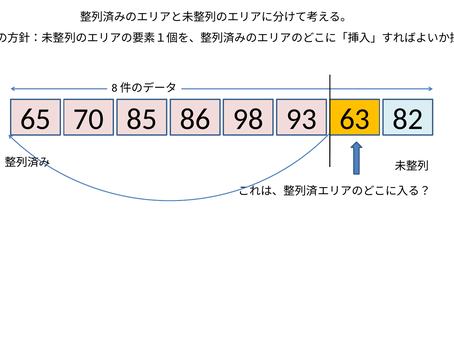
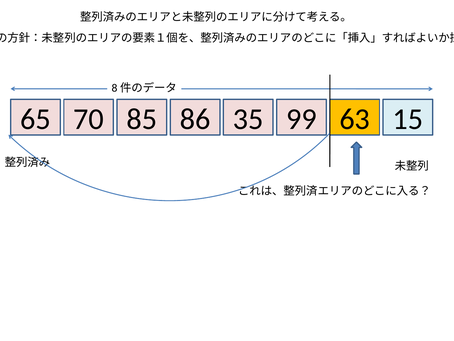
98: 98 -> 35
93: 93 -> 99
82: 82 -> 15
